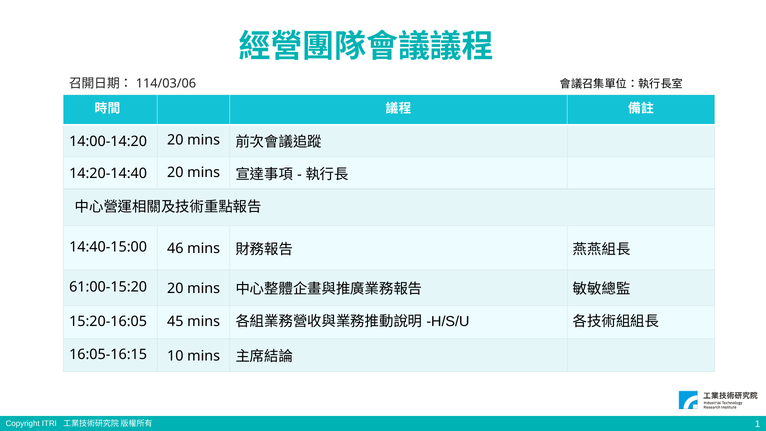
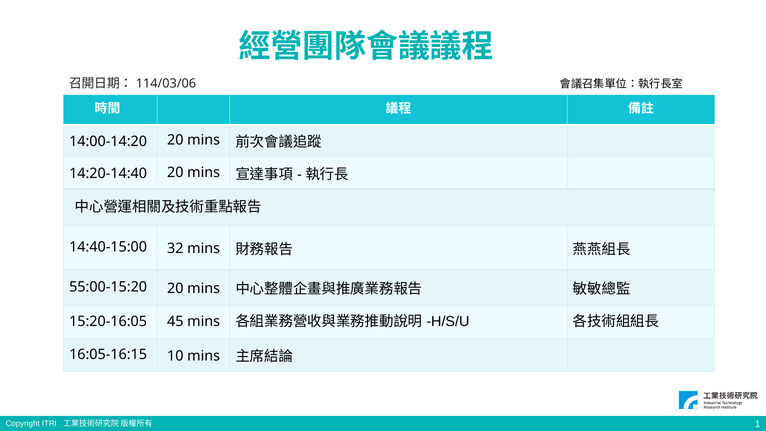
46: 46 -> 32
61:00-15:20: 61:00-15:20 -> 55:00-15:20
